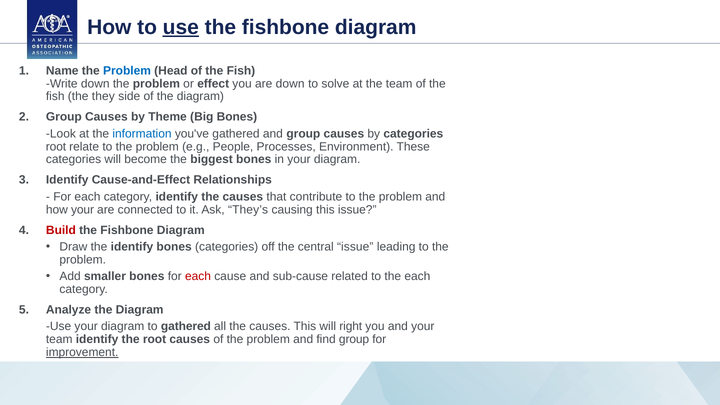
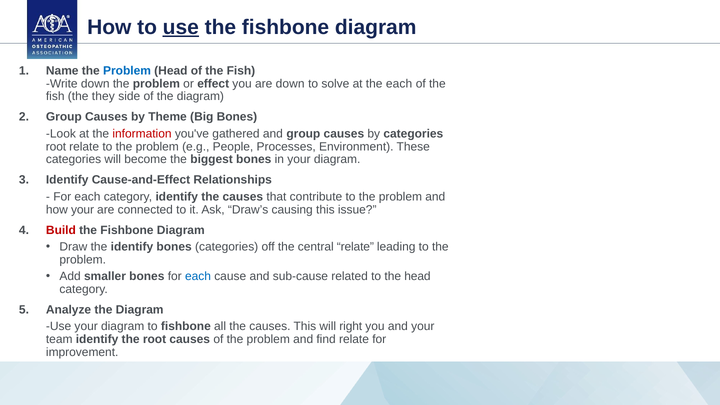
the team: team -> each
information colour: blue -> red
They’s: They’s -> Draw’s
central issue: issue -> relate
each at (198, 276) colour: red -> blue
the each: each -> head
to gathered: gathered -> fishbone
find group: group -> relate
improvement underline: present -> none
